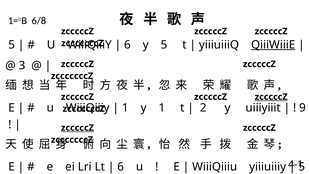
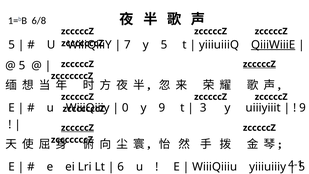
6 at (127, 45): 6 -> 7
3 at (22, 66): 3 -> 5
zcccccZ at (259, 64) underline: none -> present
zcccccZ at (271, 97) underline: present -> none
1 at (125, 108): 1 -> 0
y 1: 1 -> 9
2: 2 -> 3
